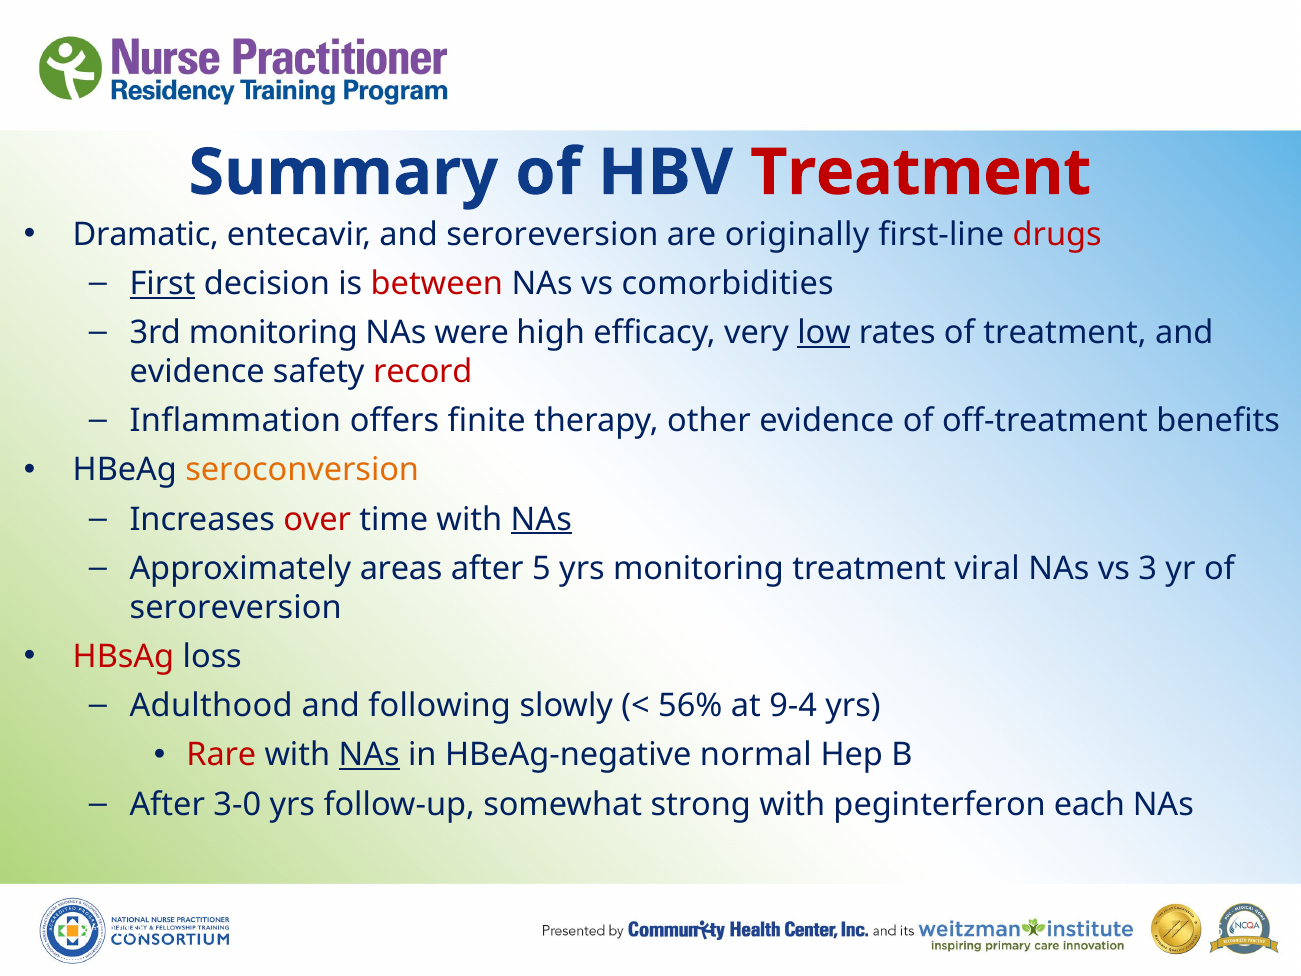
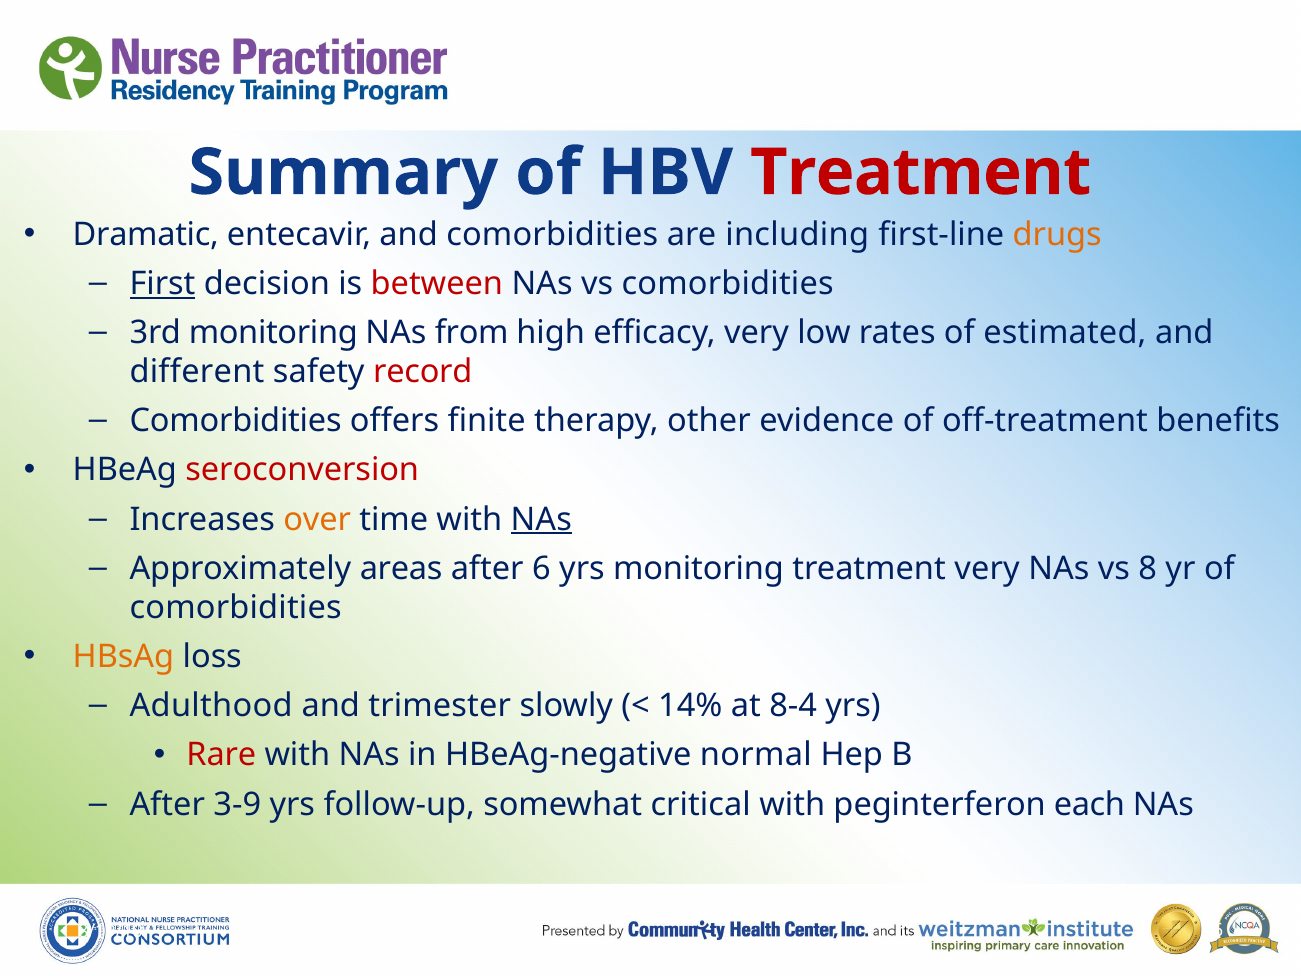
and seroreversion: seroreversion -> comorbidities
originally: originally -> including
drugs colour: red -> orange
were: were -> from
low underline: present -> none
of treatment: treatment -> estimated
evidence at (197, 372): evidence -> different
Inflammation at (235, 421): Inflammation -> Comorbidities
seroconversion colour: orange -> red
over colour: red -> orange
5: 5 -> 6
treatment viral: viral -> very
3: 3 -> 8
seroreversion at (236, 607): seroreversion -> comorbidities
HBsAg colour: red -> orange
following: following -> trimester
56%: 56% -> 14%
9-4: 9-4 -> 8-4
NAs at (369, 755) underline: present -> none
3-0: 3-0 -> 3-9
strong: strong -> critical
